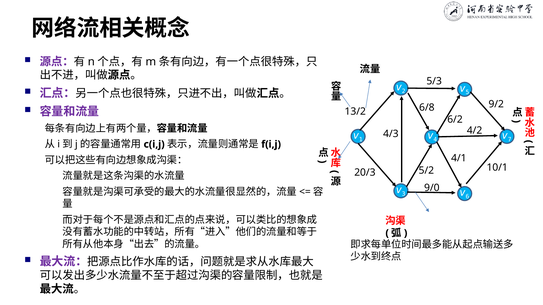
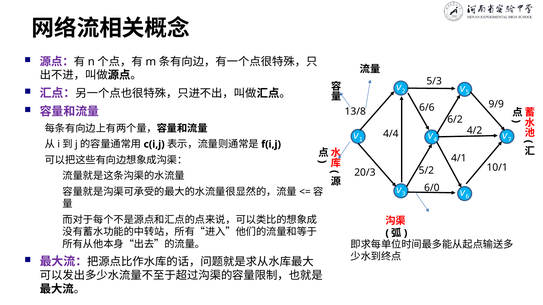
9/2: 9/2 -> 9/9
6/8: 6/8 -> 6/6
13/2: 13/2 -> 13/8
4/3: 4/3 -> 4/4
9/0: 9/0 -> 6/0
